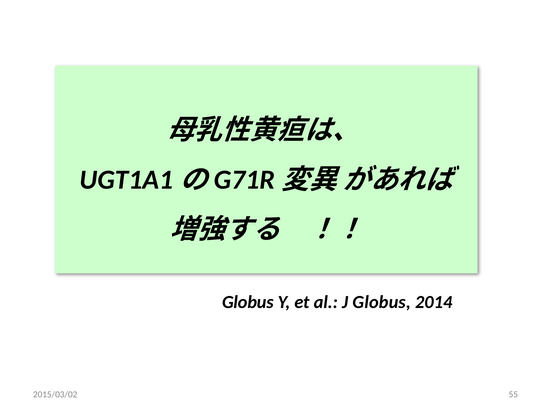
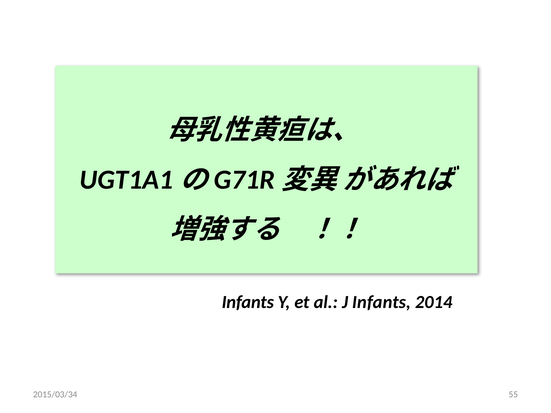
Globus at (248, 302): Globus -> Infants
J Globus: Globus -> Infants
2015/03/02: 2015/03/02 -> 2015/03/34
